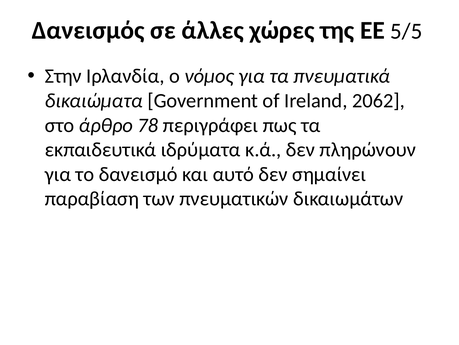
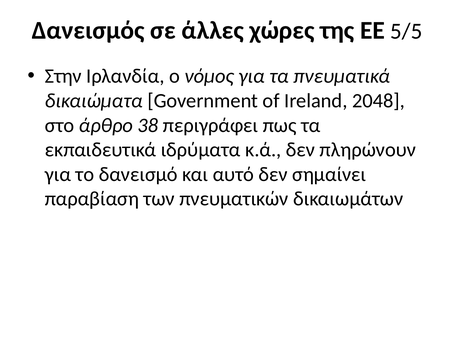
2062: 2062 -> 2048
78: 78 -> 38
